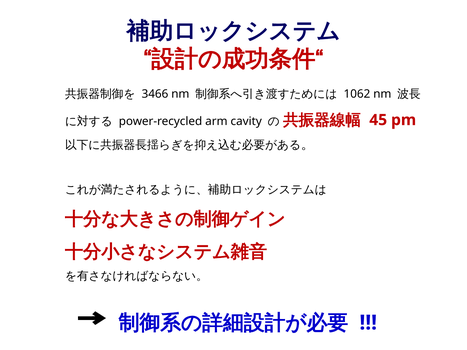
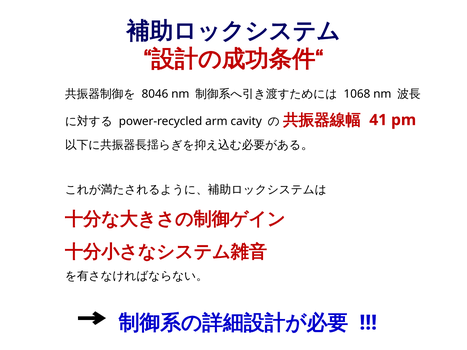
3466: 3466 -> 8046
1062: 1062 -> 1068
45: 45 -> 41
